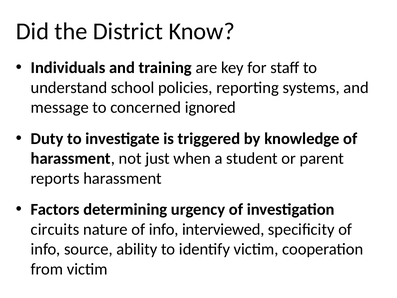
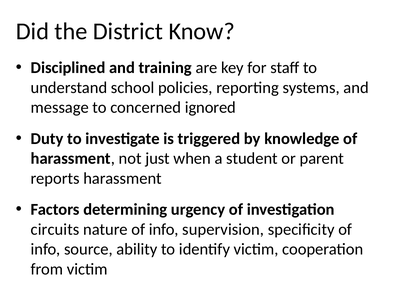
Individuals: Individuals -> Disciplined
interviewed: interviewed -> supervision
